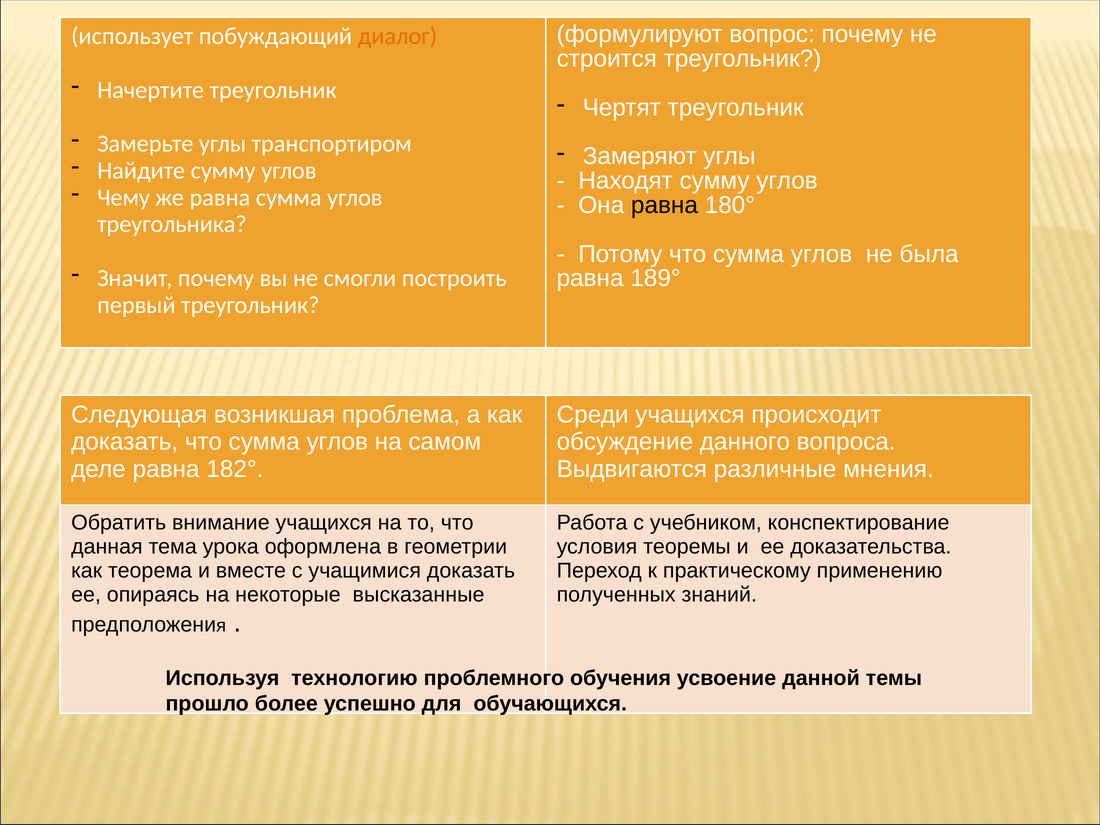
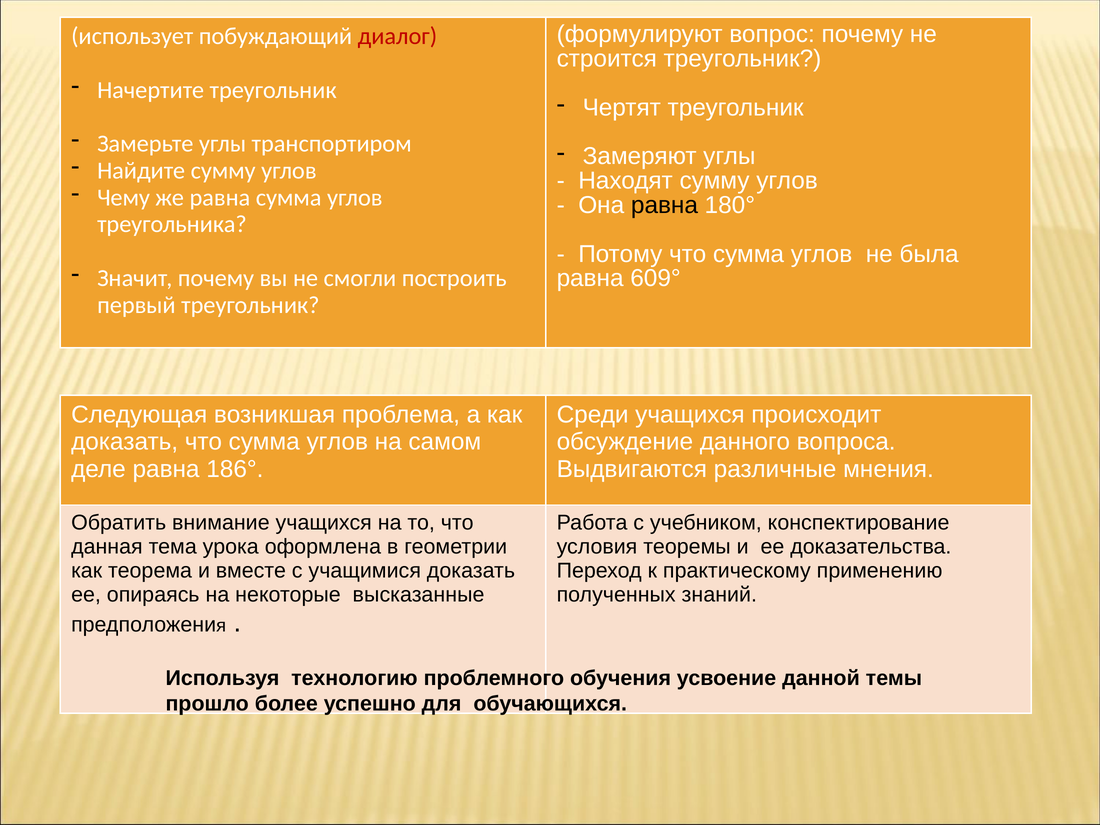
диалог colour: orange -> red
189°: 189° -> 609°
182°: 182° -> 186°
